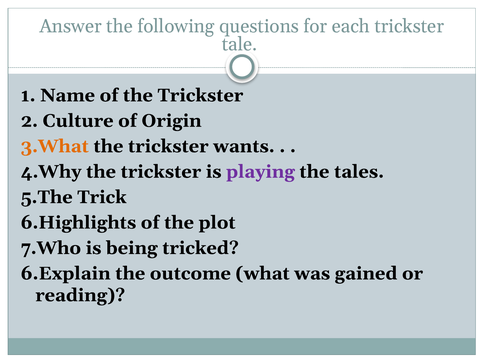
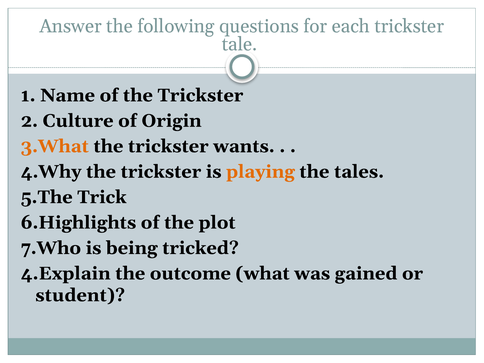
playing colour: purple -> orange
6.Explain: 6.Explain -> 4.Explain
reading: reading -> student
